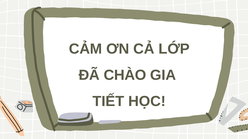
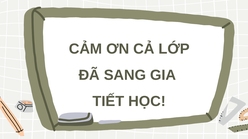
CHÀO: CHÀO -> SANG
